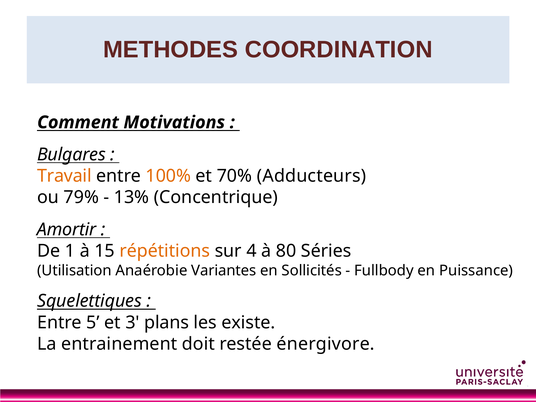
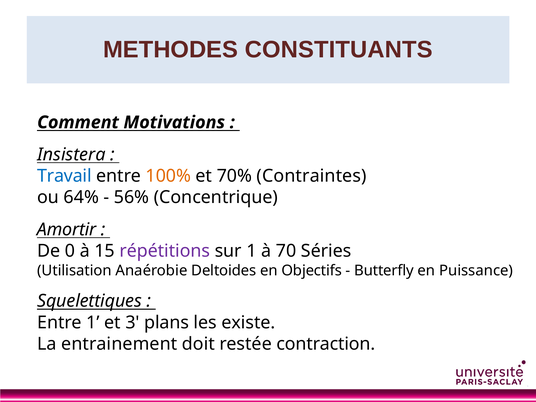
COORDINATION: COORDINATION -> CONSTITUANTS
Bulgares: Bulgares -> Insistera
Travail colour: orange -> blue
Adducteurs: Adducteurs -> Contraintes
79%: 79% -> 64%
13%: 13% -> 56%
1: 1 -> 0
répétitions colour: orange -> purple
sur 4: 4 -> 1
80: 80 -> 70
Variantes: Variantes -> Deltoides
Sollicités: Sollicités -> Objectifs
Fullbody: Fullbody -> Butterfly
Entre 5: 5 -> 1
énergivore: énergivore -> contraction
